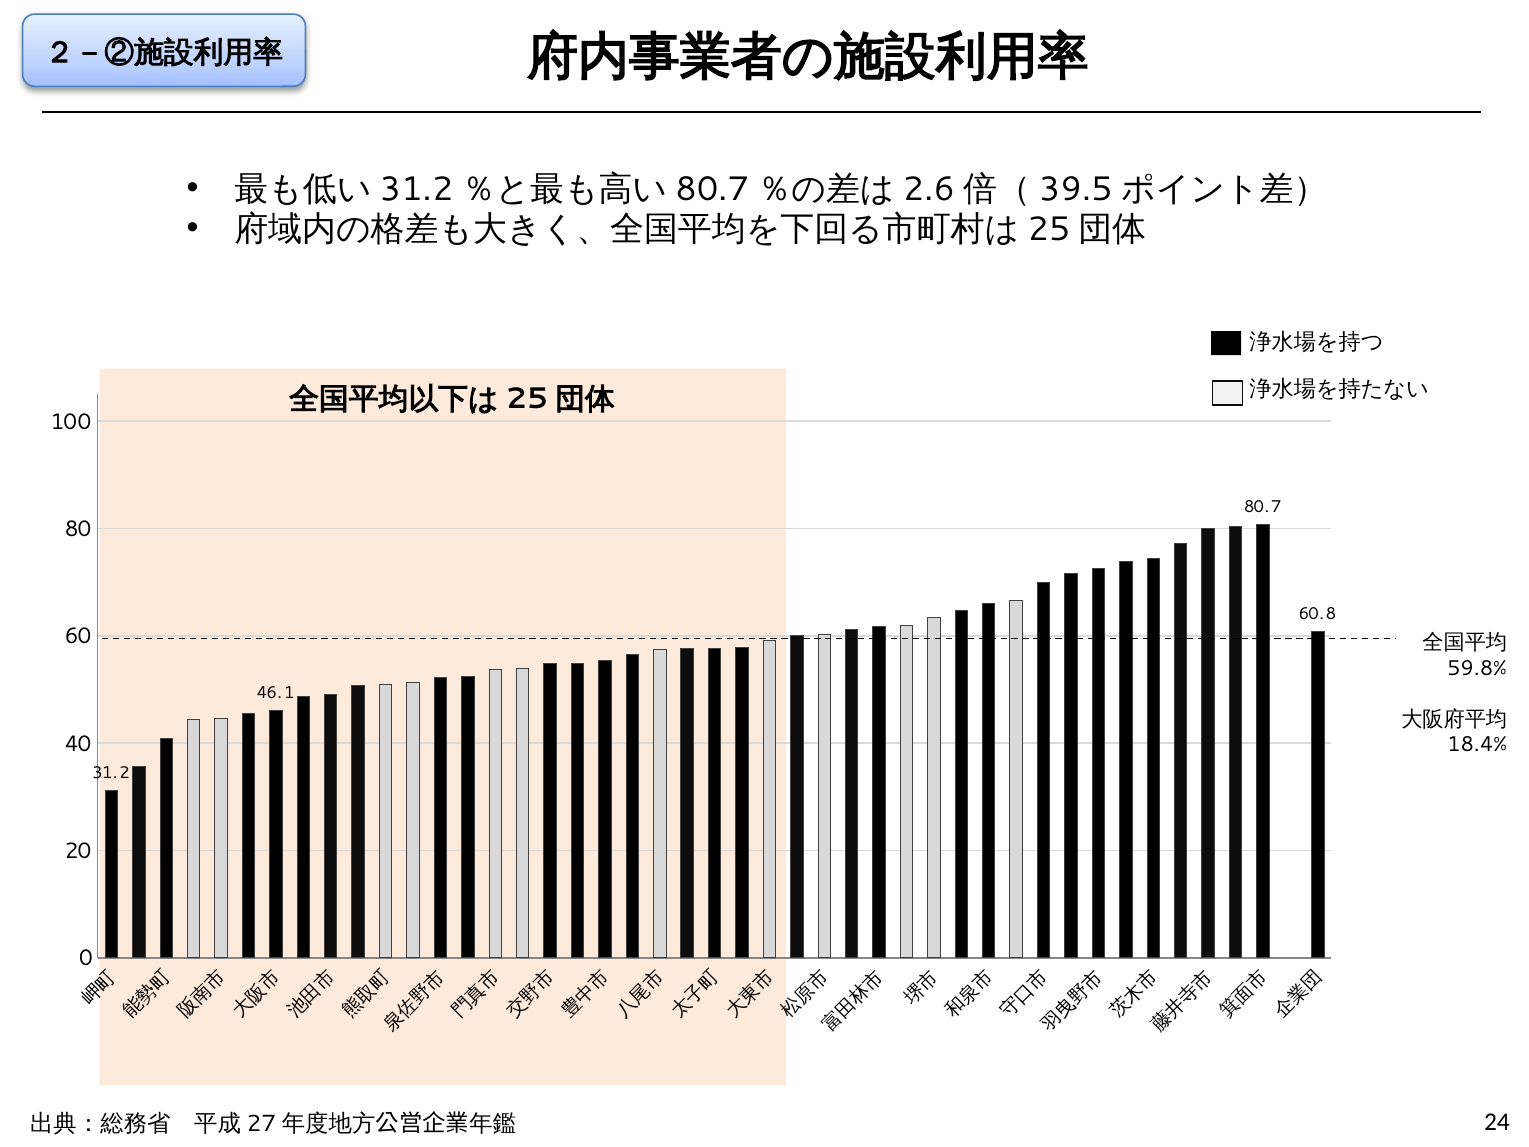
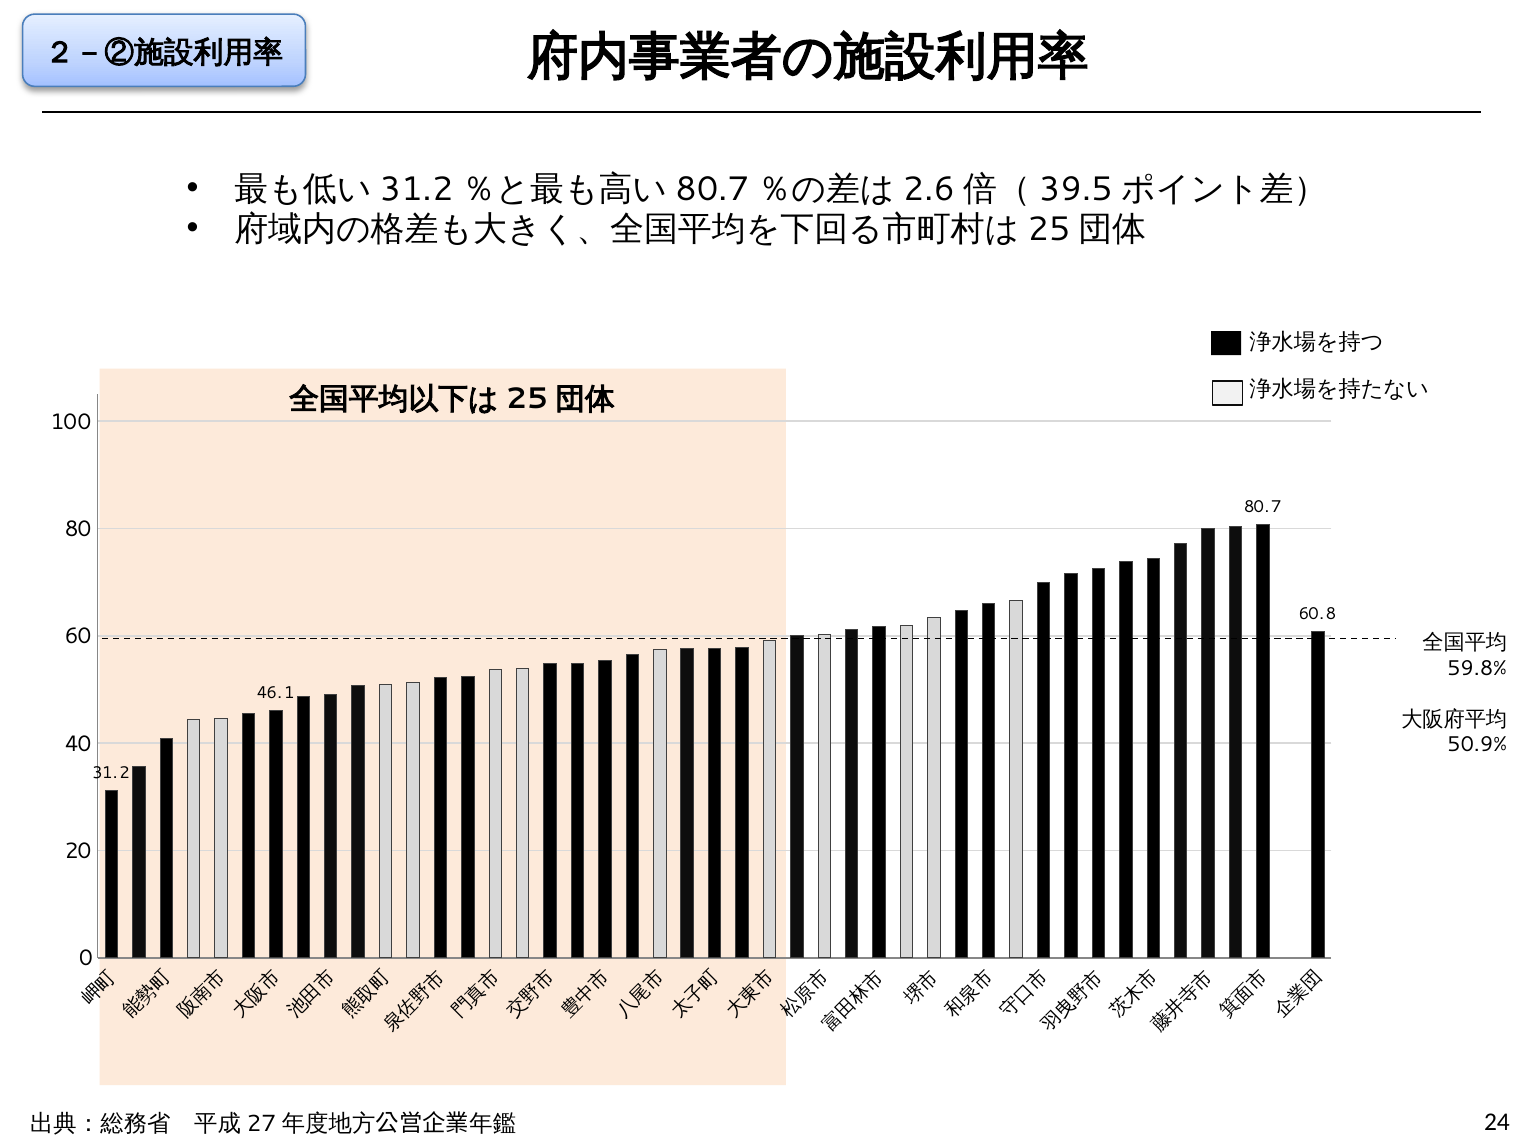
18.4%: 18.4% -> 50.9%
